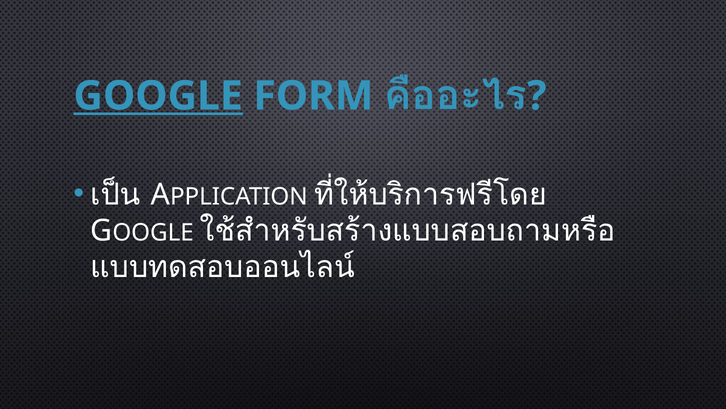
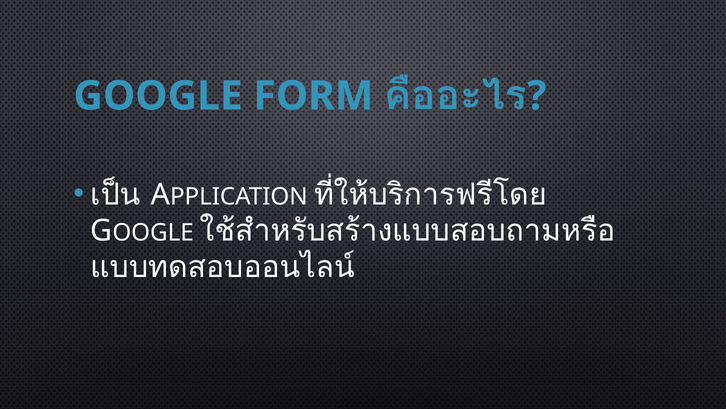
GOOGLE underline: present -> none
